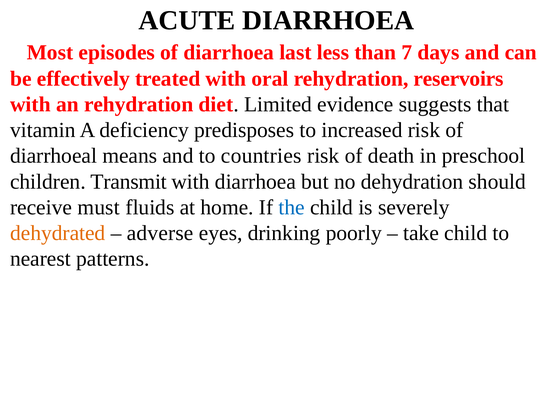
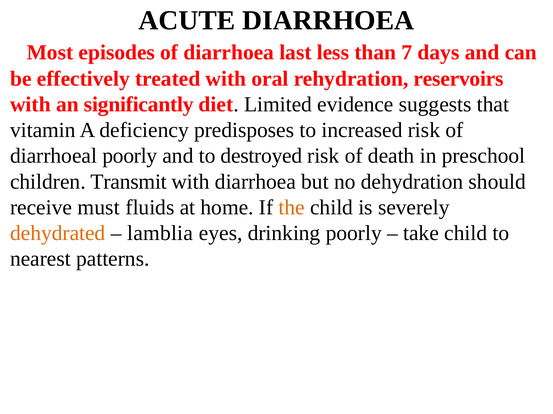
an rehydration: rehydration -> significantly
diarrhoeal means: means -> poorly
countries: countries -> destroyed
the colour: blue -> orange
adverse: adverse -> lamblia
